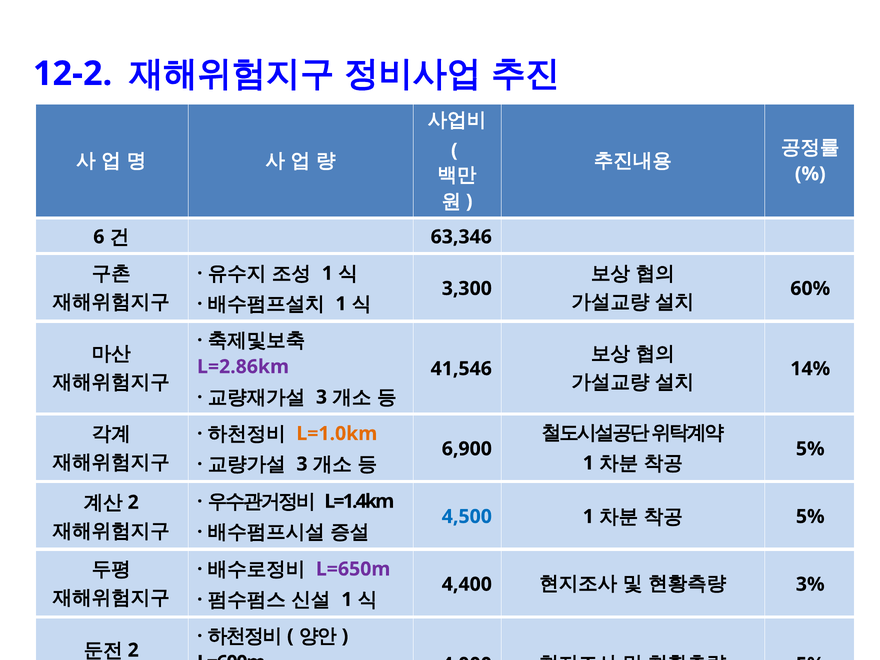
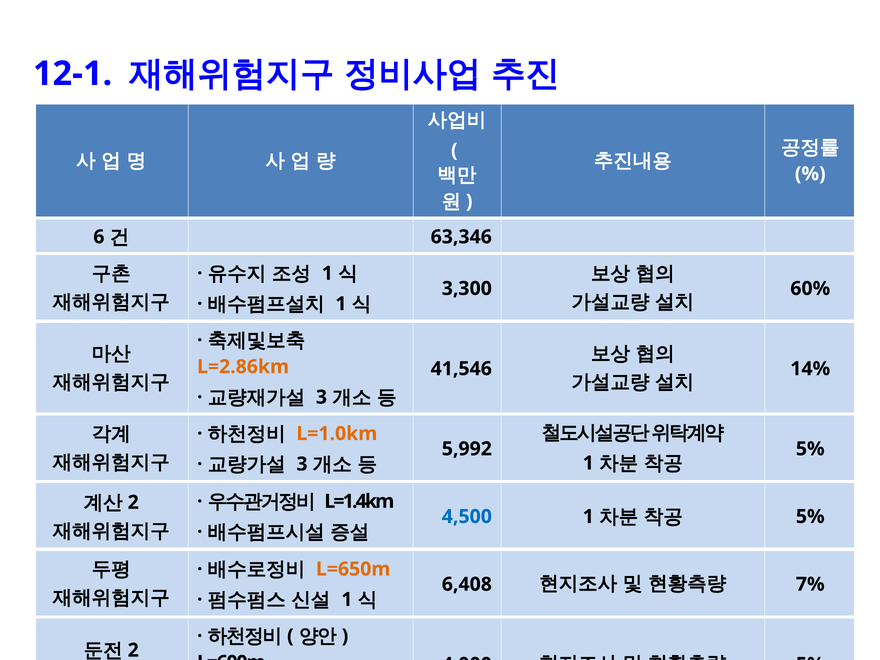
12-2: 12-2 -> 12-1
L=2.86km colour: purple -> orange
6,900: 6,900 -> 5,992
L=650m colour: purple -> orange
4,400: 4,400 -> 6,408
3%: 3% -> 7%
